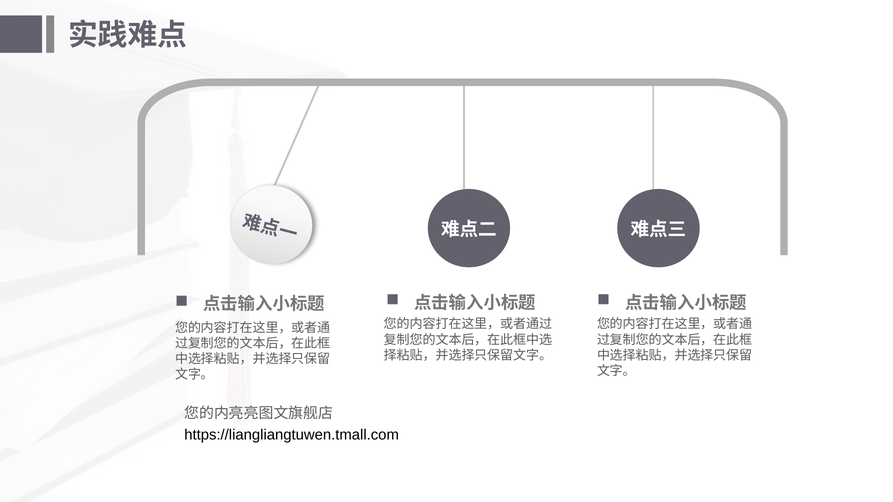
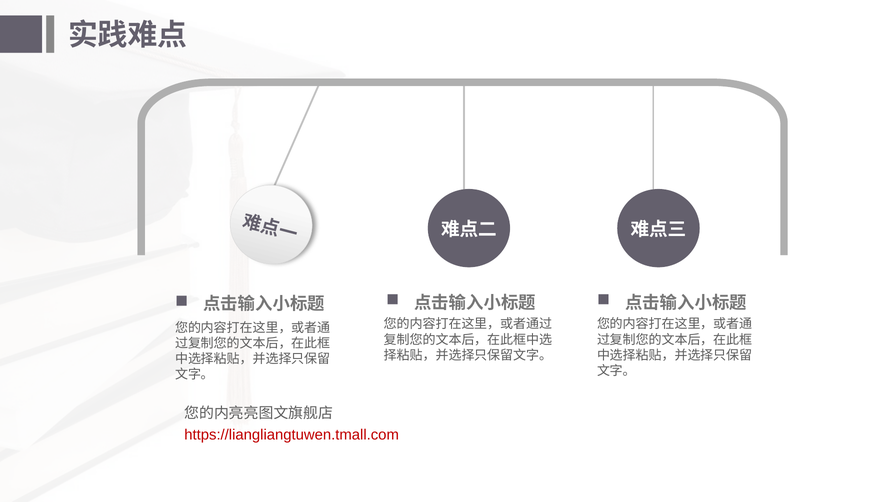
https://liangliangtuwen.tmall.com colour: black -> red
